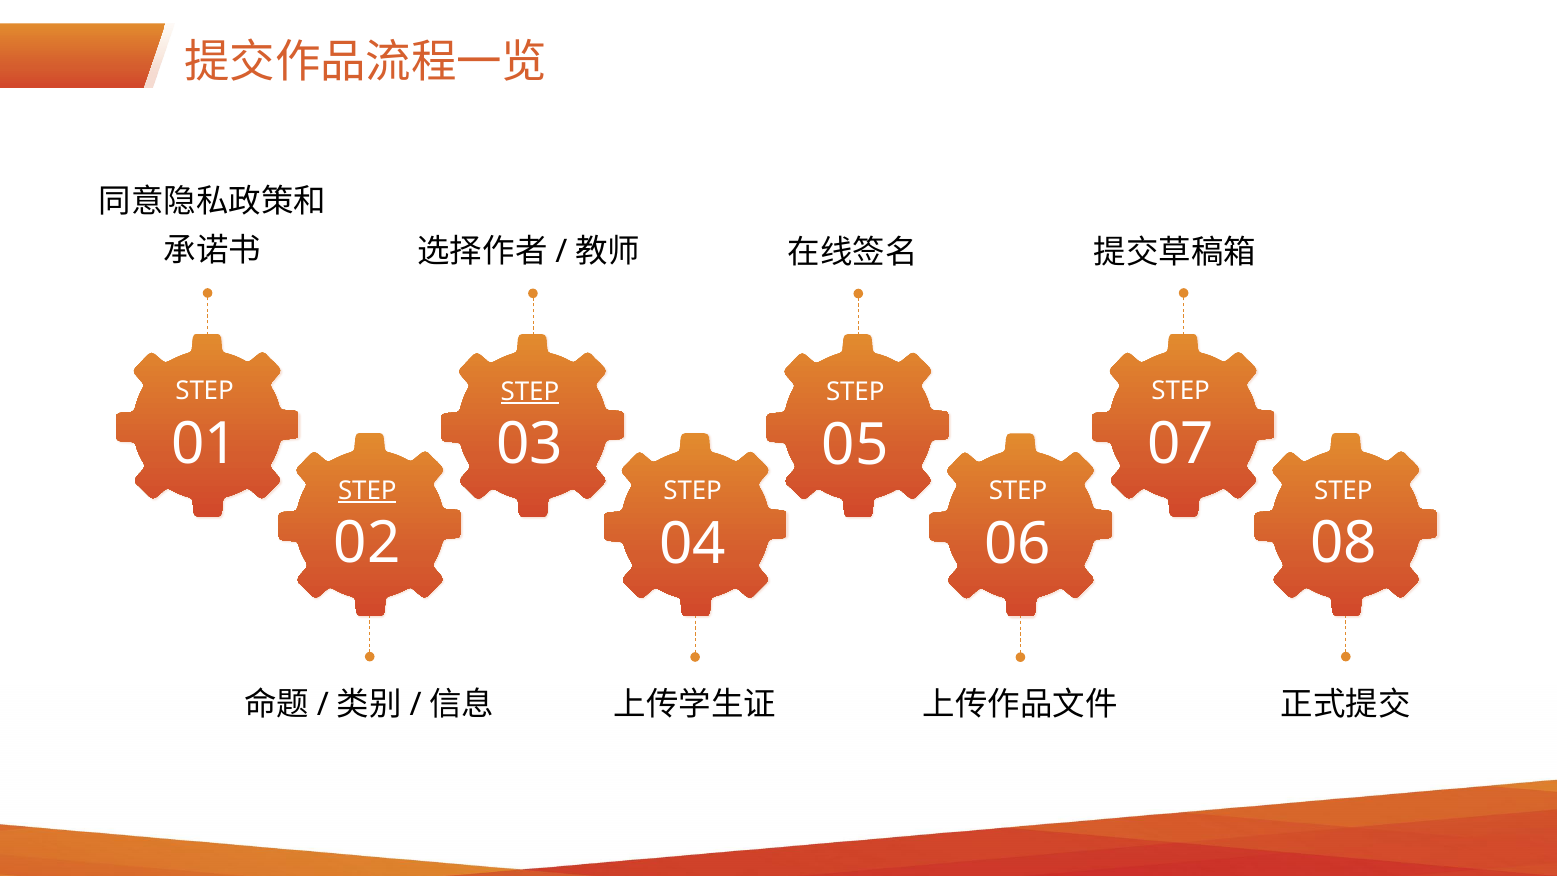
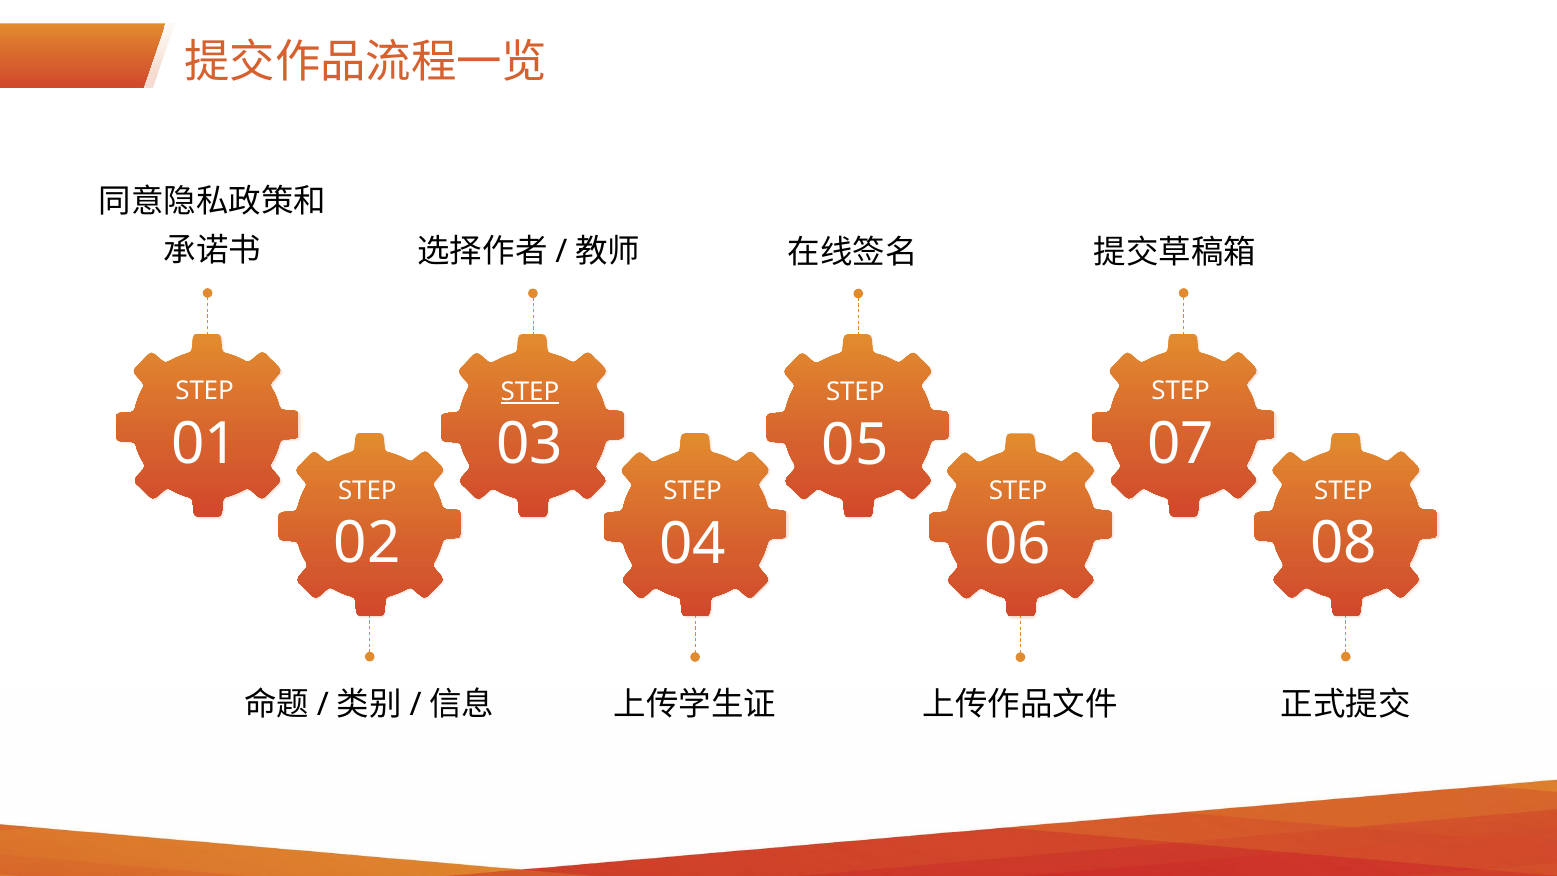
STEP at (367, 490) underline: present -> none
